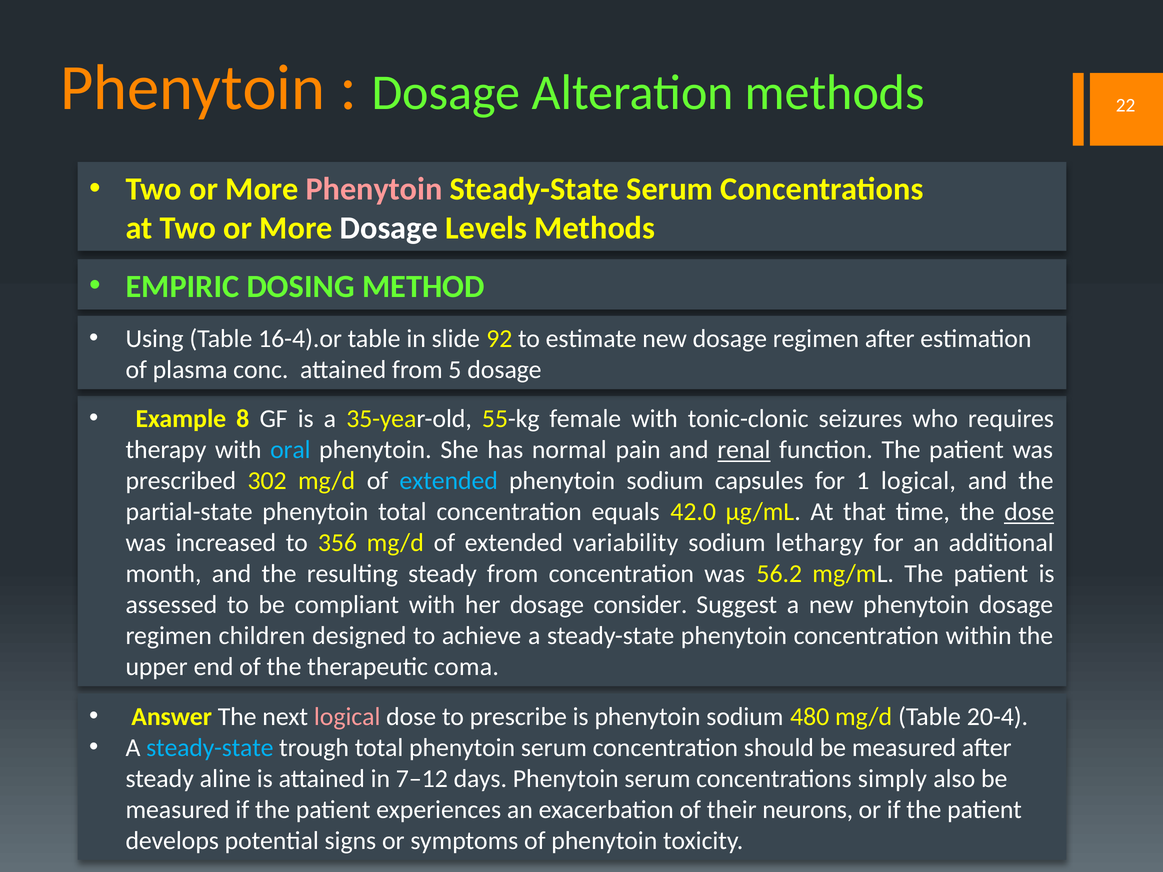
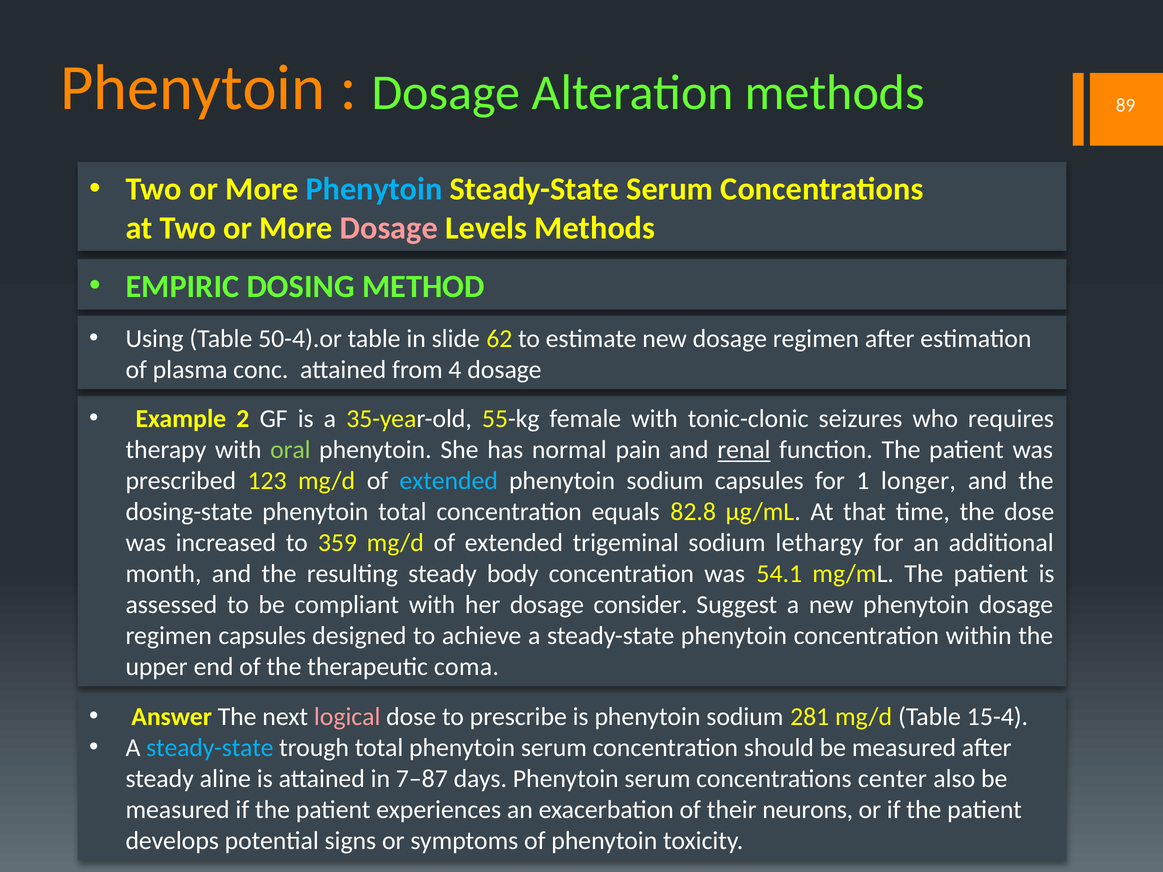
22: 22 -> 89
Phenytoin at (374, 189) colour: pink -> light blue
Dosage at (389, 228) colour: white -> pink
16-4).or: 16-4).or -> 50-4).or
92: 92 -> 62
5: 5 -> 4
8: 8 -> 2
oral colour: light blue -> light green
302: 302 -> 123
1 logical: logical -> longer
partial-state: partial-state -> dosing-state
42.0: 42.0 -> 82.8
dose at (1029, 512) underline: present -> none
356: 356 -> 359
variability: variability -> trigeminal
steady from: from -> body
56.2: 56.2 -> 54.1
regimen children: children -> capsules
480: 480 -> 281
20-4: 20-4 -> 15-4
7–12: 7–12 -> 7–87
simply: simply -> center
